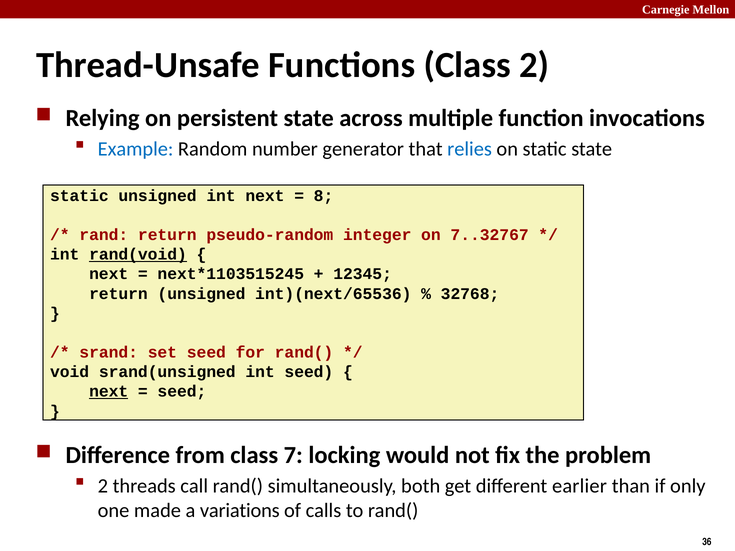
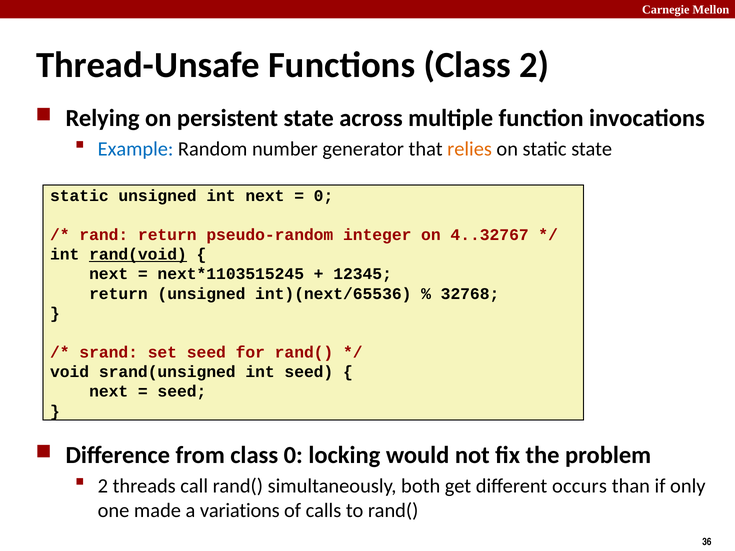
relies colour: blue -> orange
8 at (324, 196): 8 -> 0
7..32767: 7..32767 -> 4..32767
next at (109, 392) underline: present -> none
class 7: 7 -> 0
earlier: earlier -> occurs
